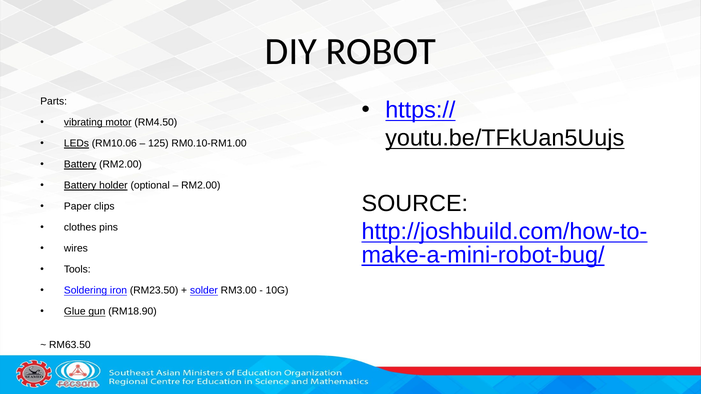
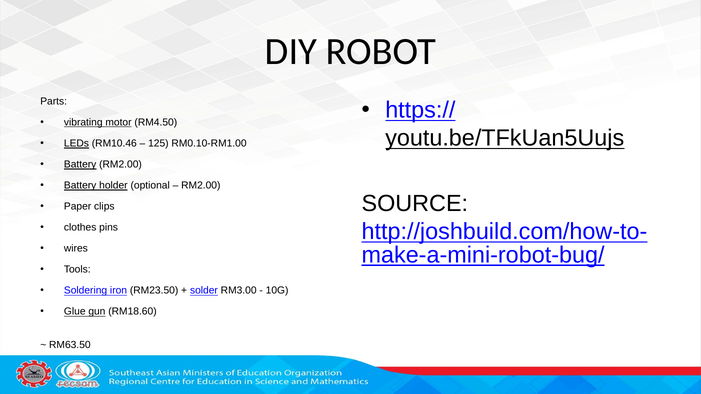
RM10.06: RM10.06 -> RM10.46
RM18.90: RM18.90 -> RM18.60
